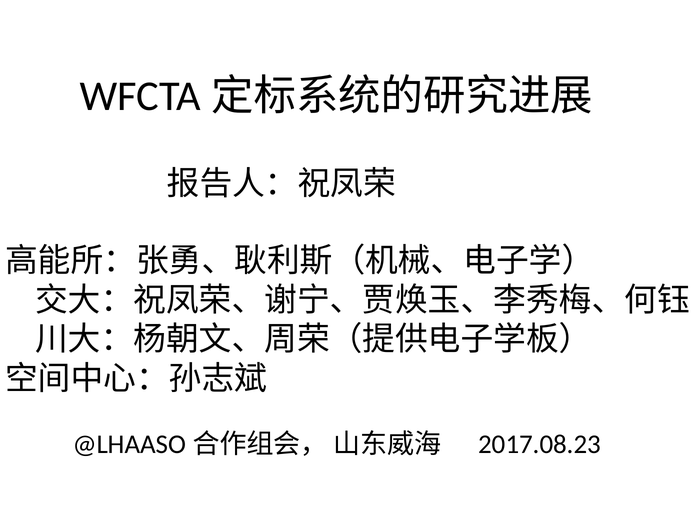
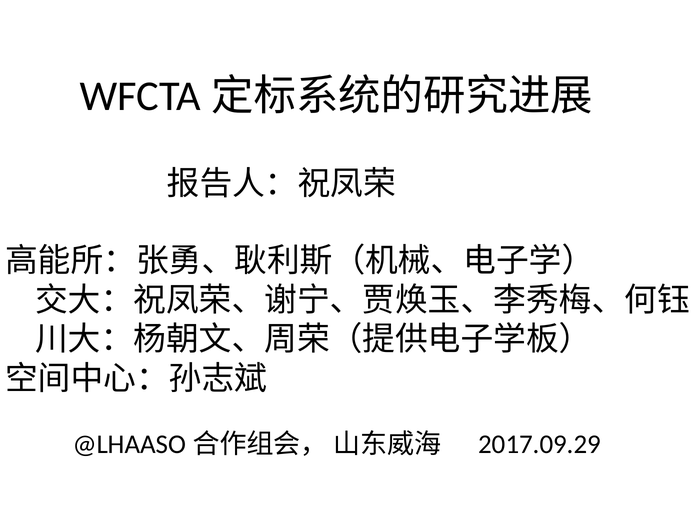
2017.08.23: 2017.08.23 -> 2017.09.29
